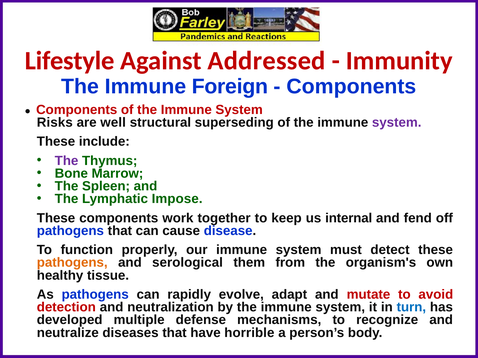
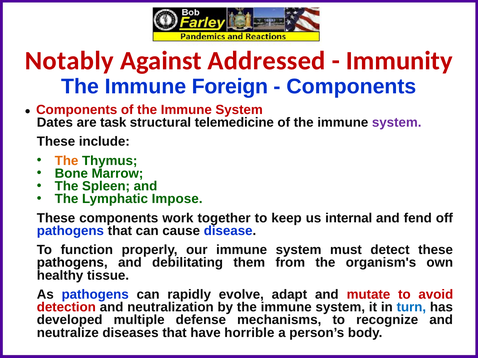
Lifestyle: Lifestyle -> Notably
Risks: Risks -> Dates
well: well -> task
superseding: superseding -> telemedicine
The at (67, 161) colour: purple -> orange
pathogens at (72, 263) colour: orange -> black
serological: serological -> debilitating
